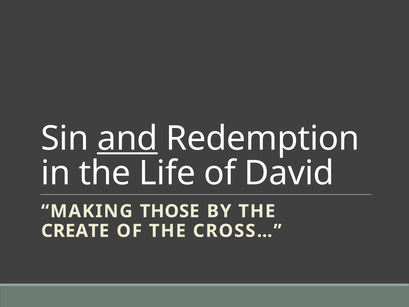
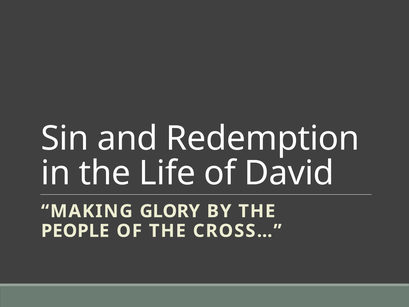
and underline: present -> none
THOSE: THOSE -> GLORY
CREATE: CREATE -> PEOPLE
